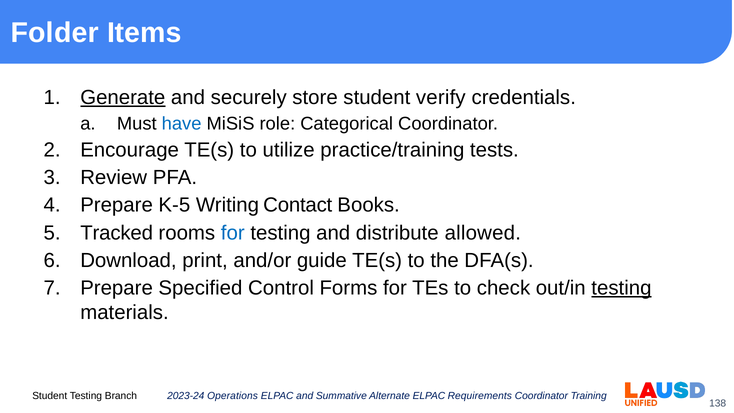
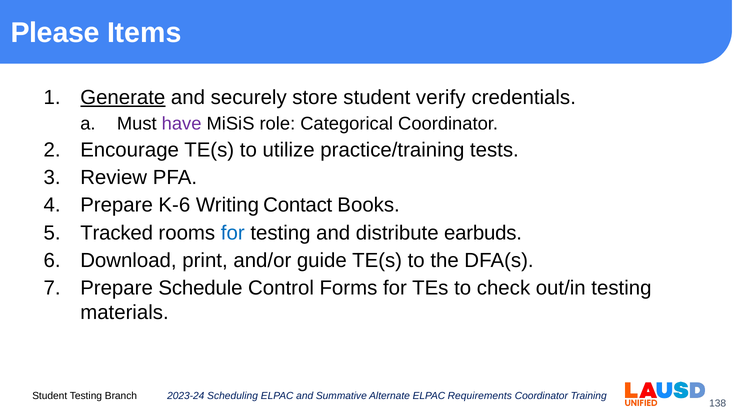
Folder: Folder -> Please
have colour: blue -> purple
K-5: K-5 -> K-6
allowed: allowed -> earbuds
Specified: Specified -> Schedule
testing at (621, 288) underline: present -> none
Operations: Operations -> Scheduling
